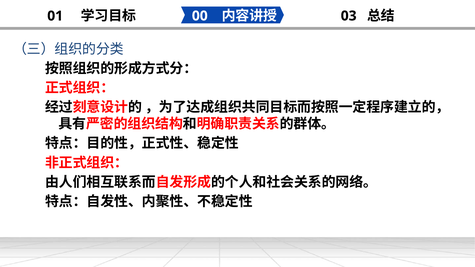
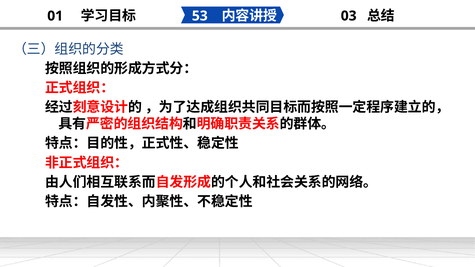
00: 00 -> 53
